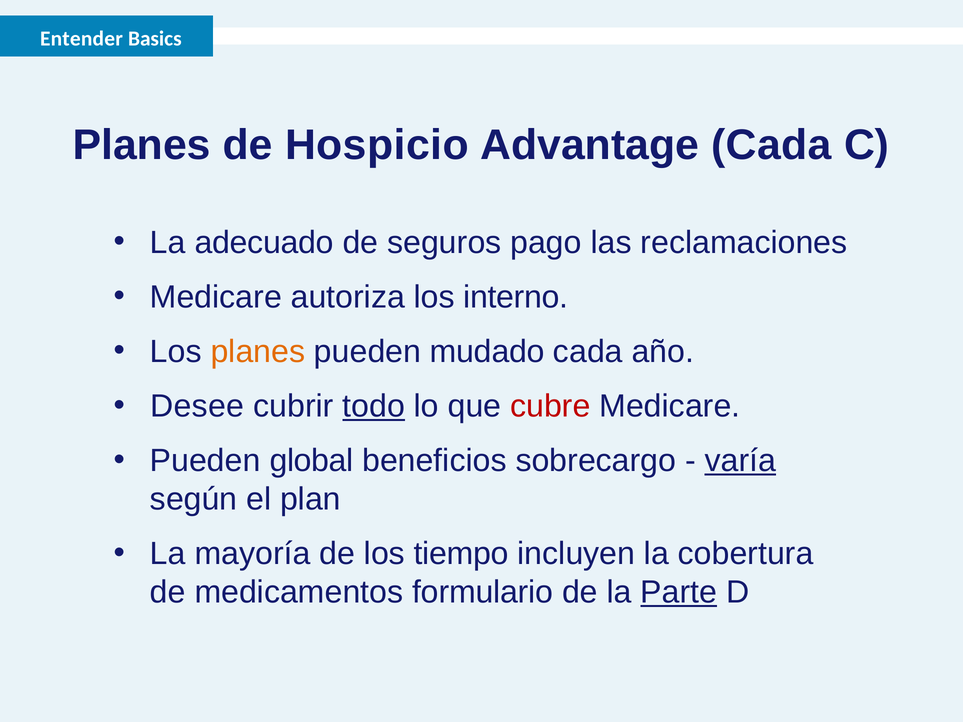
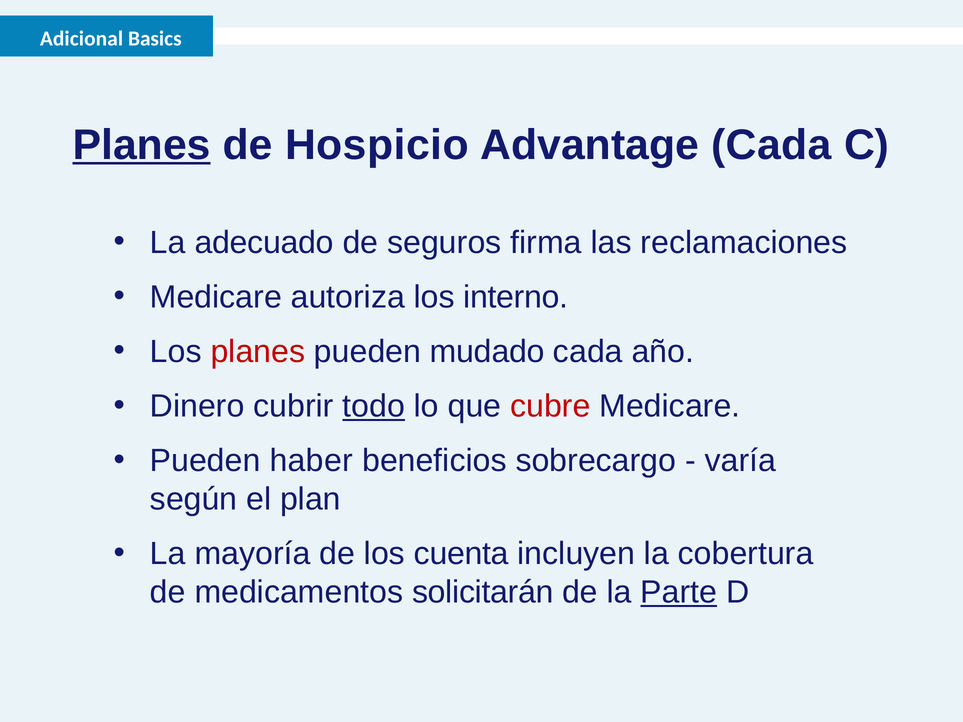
Entender: Entender -> Adicional
Planes at (142, 145) underline: none -> present
pago: pago -> firma
planes at (258, 352) colour: orange -> red
Desee: Desee -> Dinero
global: global -> haber
varía underline: present -> none
tiempo: tiempo -> cuenta
formulario: formulario -> solicitarán
